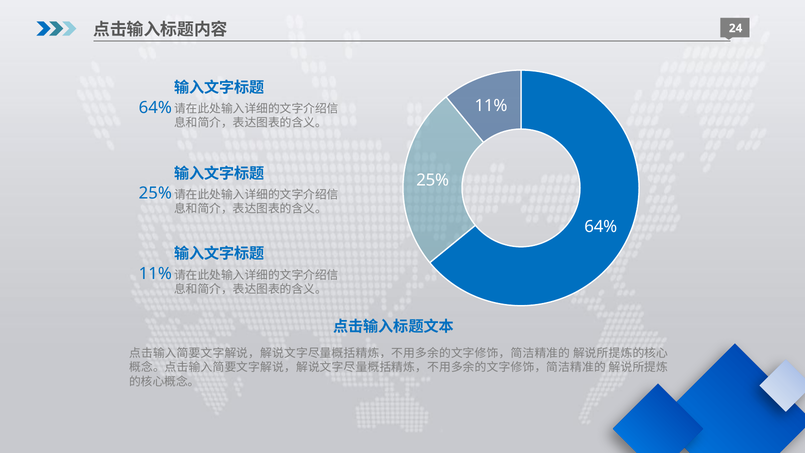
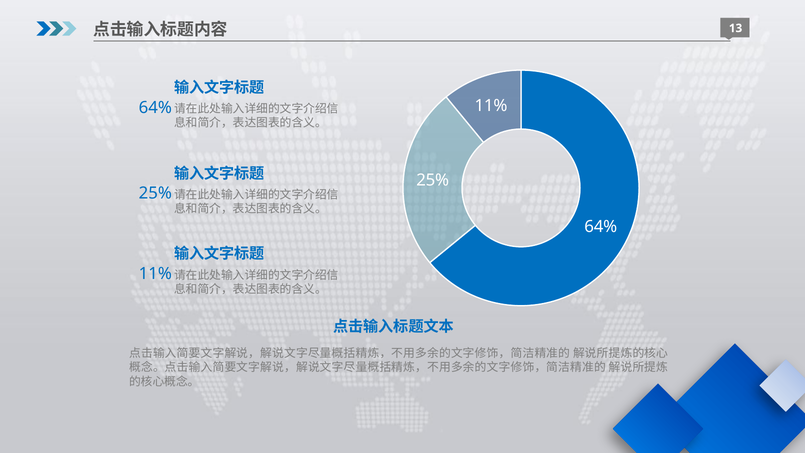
24: 24 -> 13
